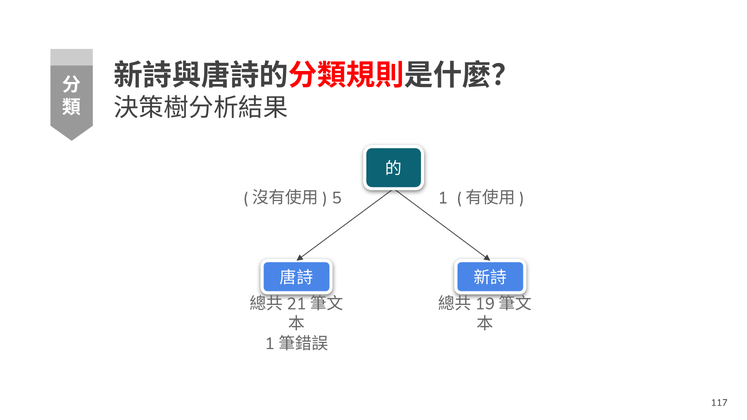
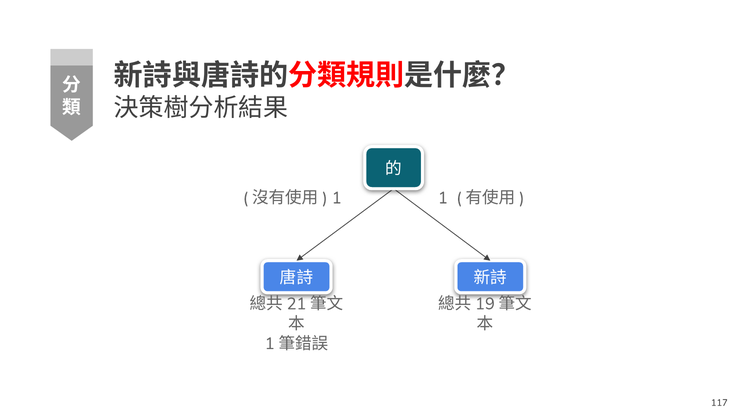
5 at (337, 198): 5 -> 1
